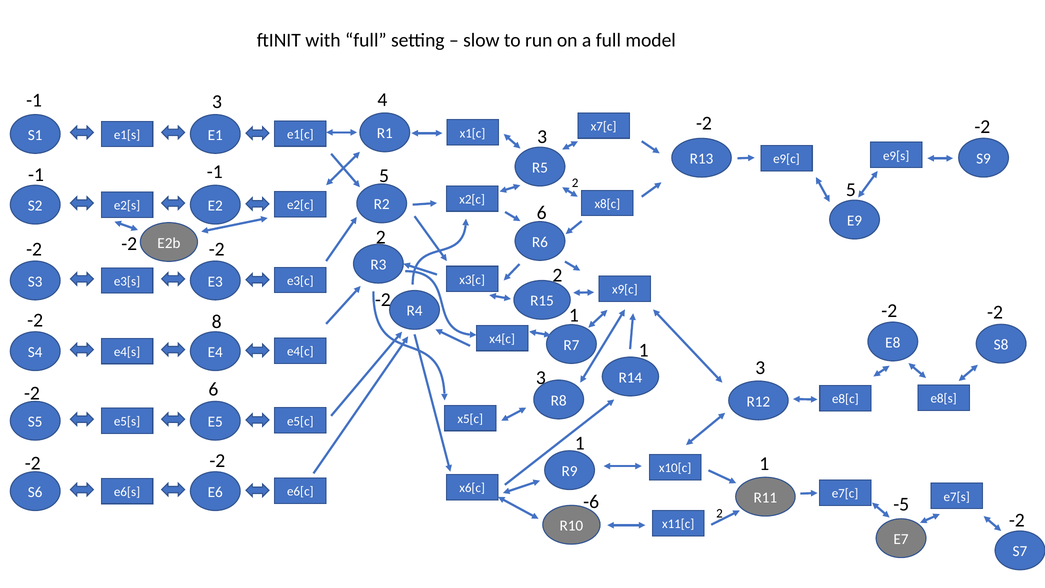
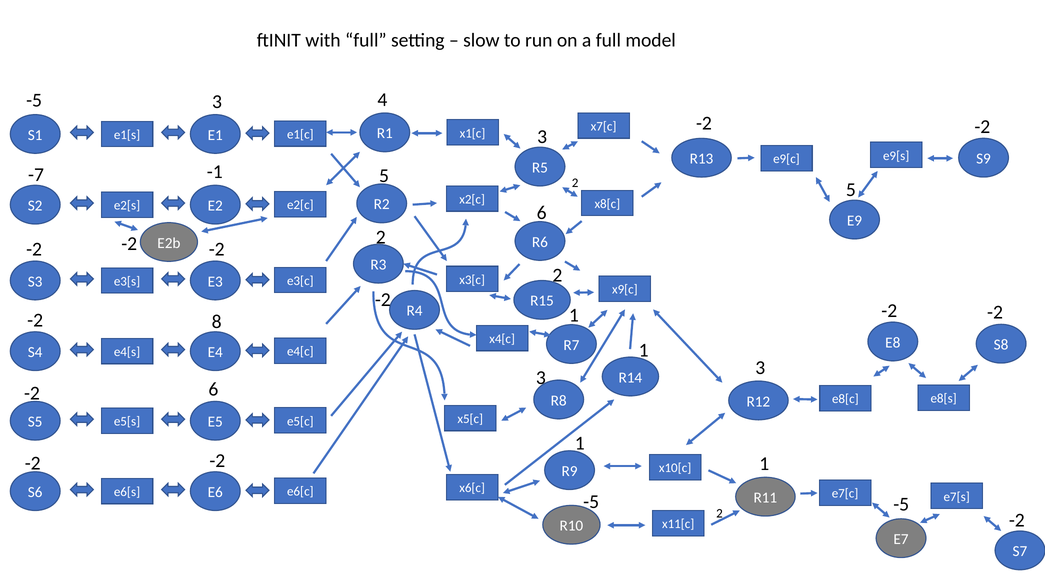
-1 at (34, 100): -1 -> -5
-1 at (36, 175): -1 -> -7
-6 at (591, 502): -6 -> -5
